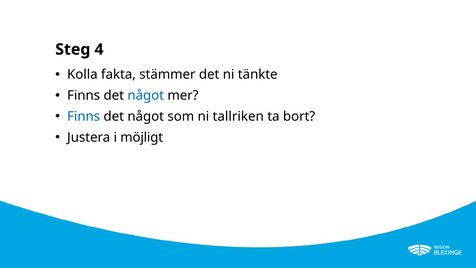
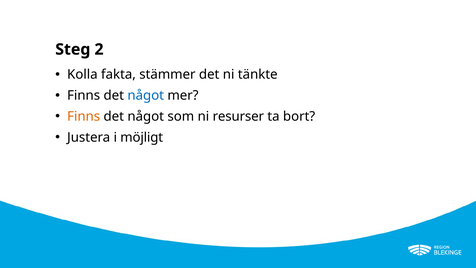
4: 4 -> 2
Finns at (84, 116) colour: blue -> orange
tallriken: tallriken -> resurser
